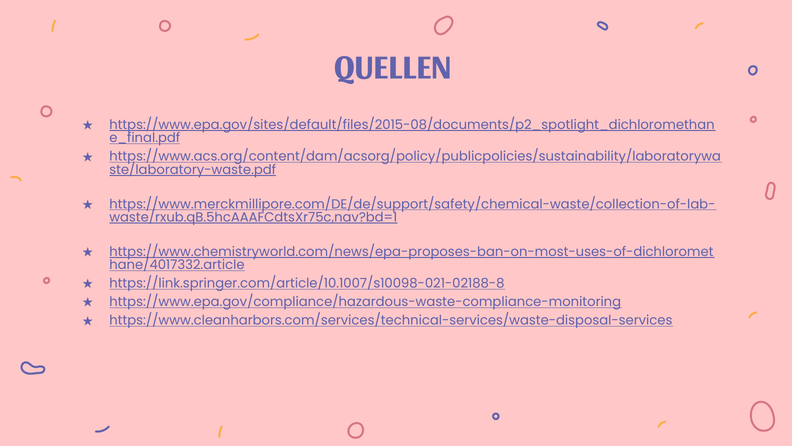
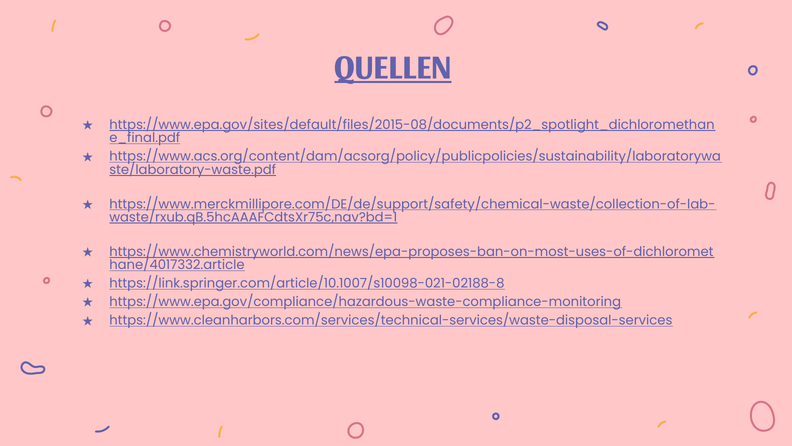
QUELLEN underline: none -> present
